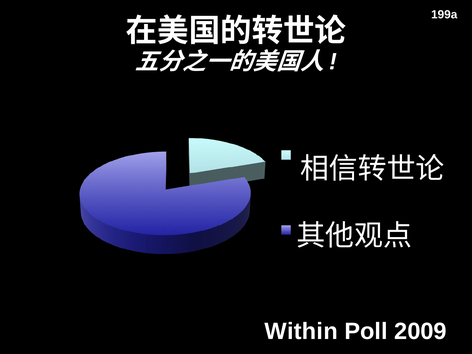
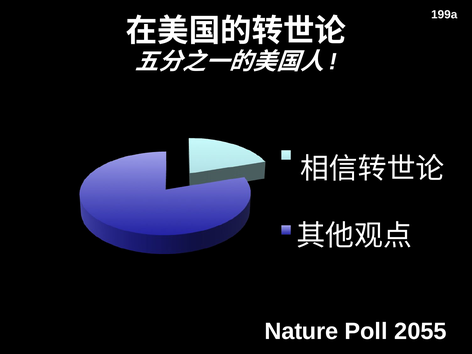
Within: Within -> Nature
2009: 2009 -> 2055
